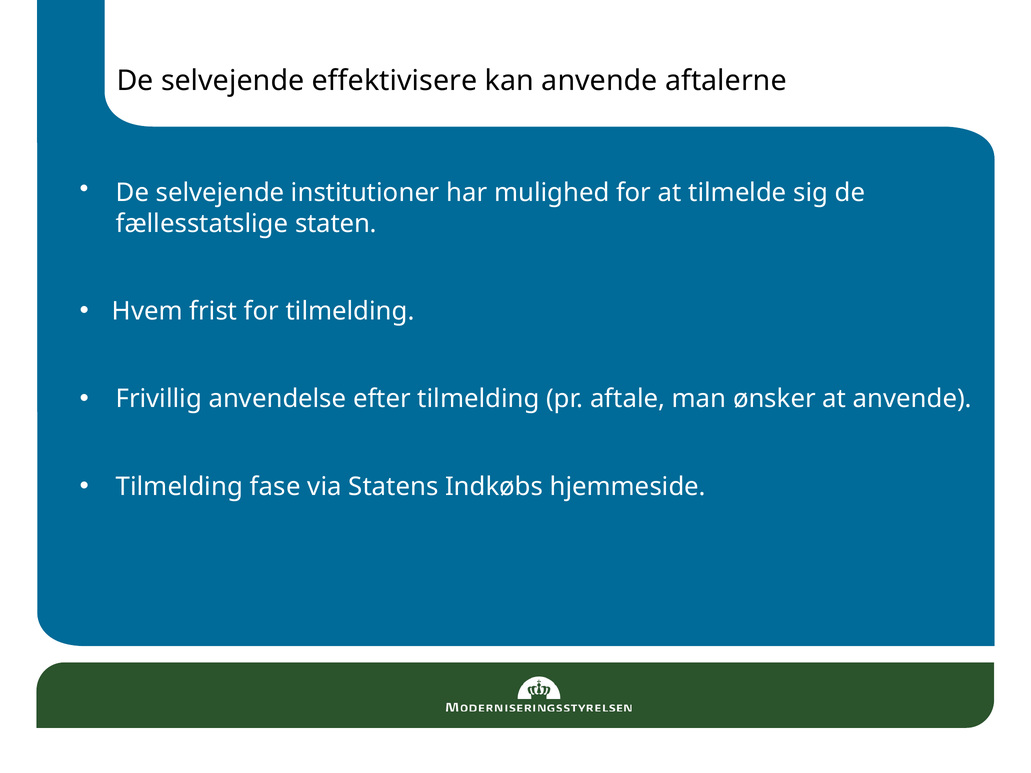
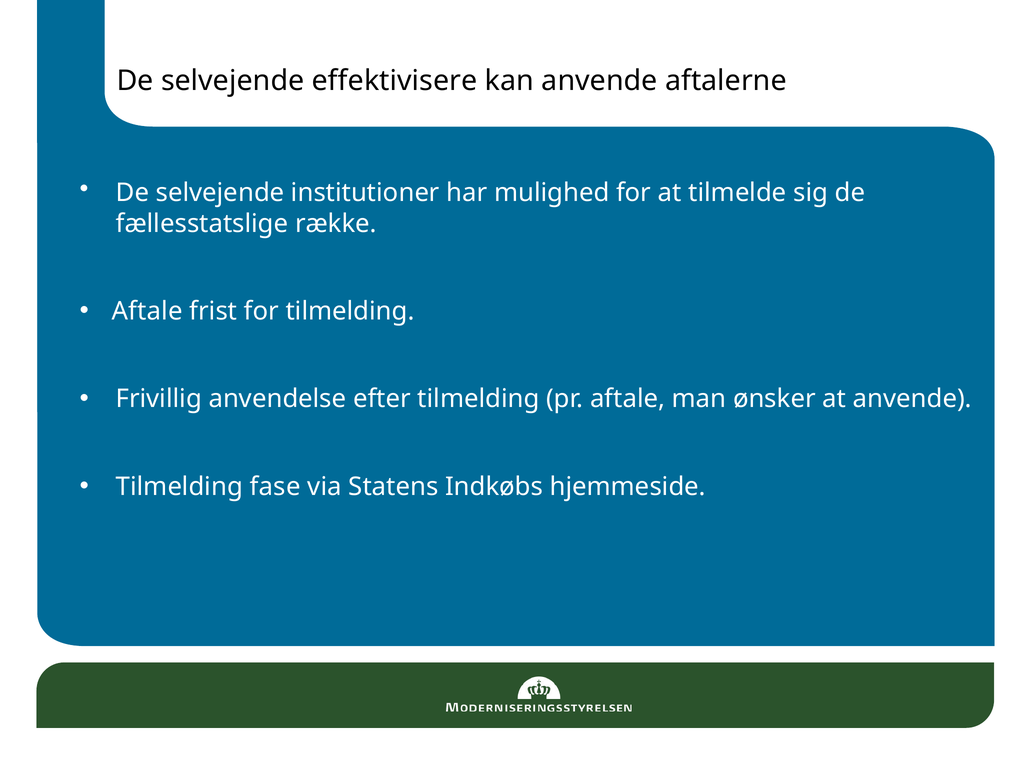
staten: staten -> række
Hvem at (147, 311): Hvem -> Aftale
